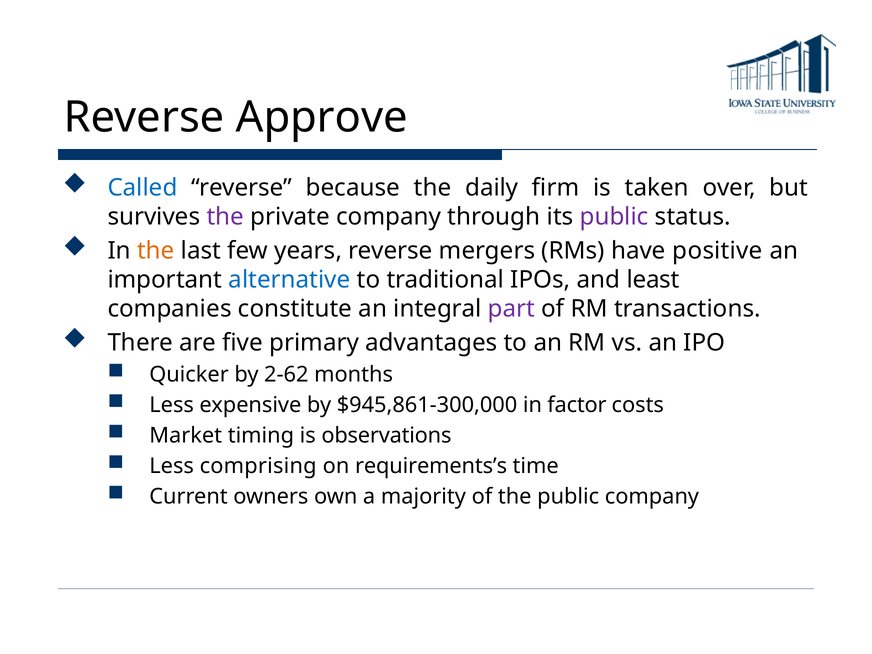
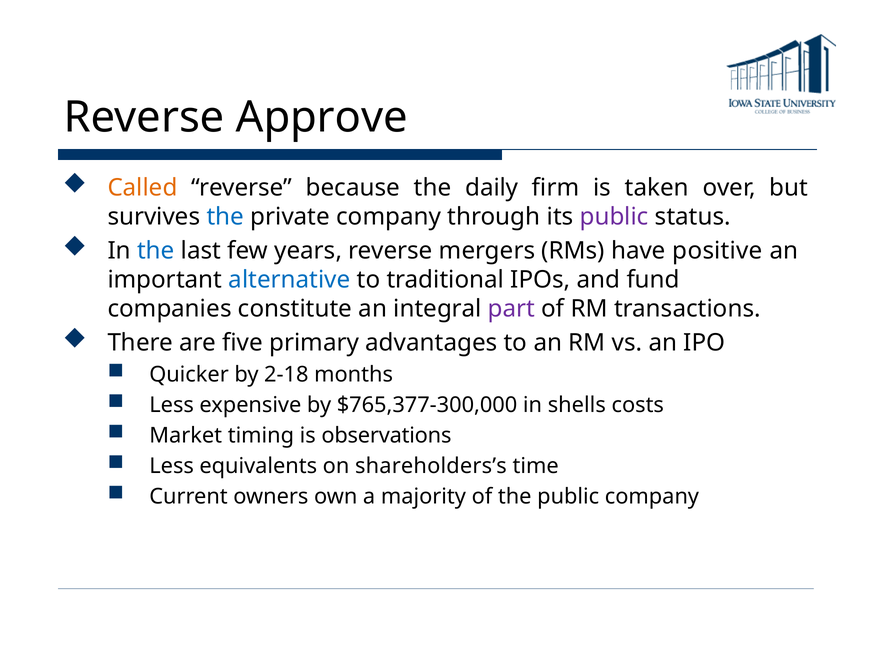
Called colour: blue -> orange
the at (225, 217) colour: purple -> blue
the at (156, 251) colour: orange -> blue
least: least -> fund
2-62: 2-62 -> 2-18
$945,861-300,000: $945,861-300,000 -> $765,377-300,000
factor: factor -> shells
comprising: comprising -> equivalents
requirements’s: requirements’s -> shareholders’s
